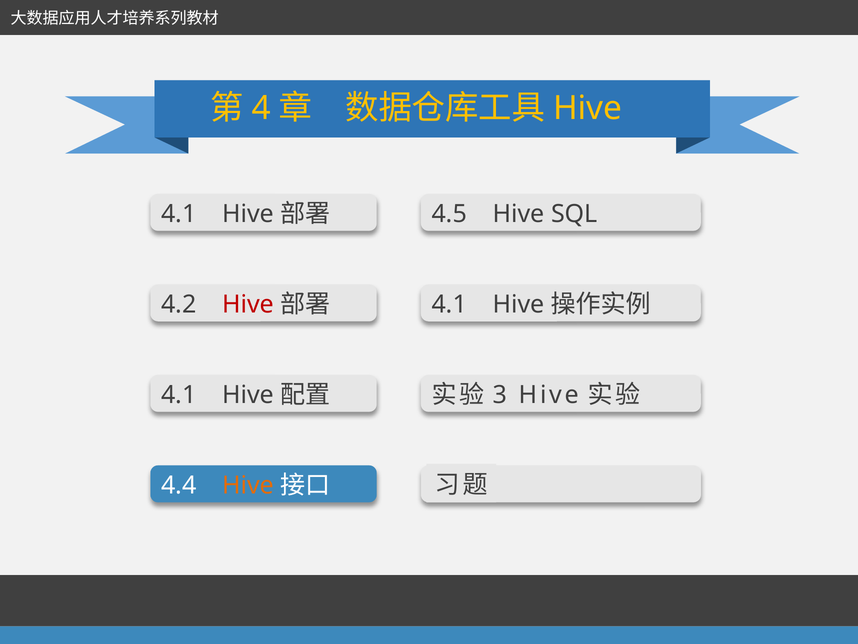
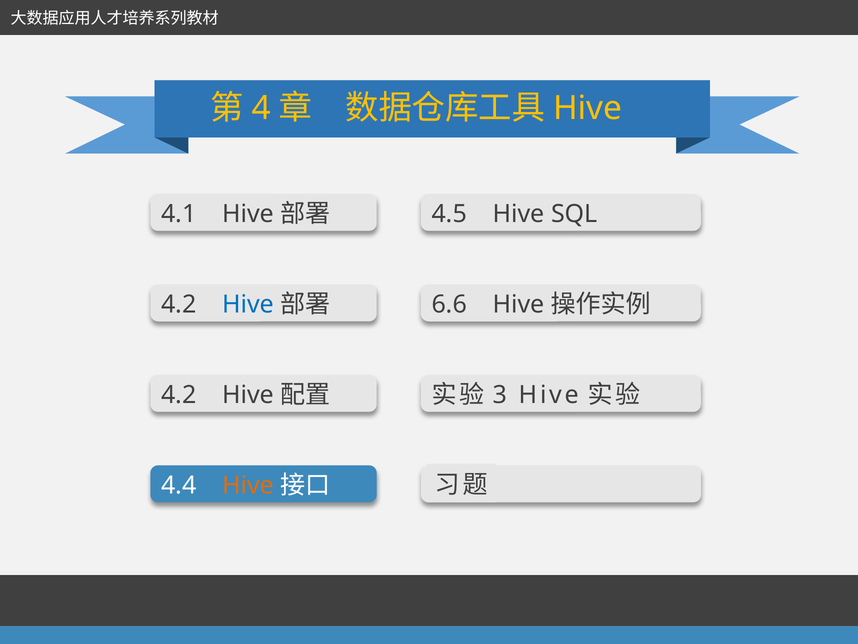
Hive at (248, 304) colour: red -> blue
4.1 at (449, 304): 4.1 -> 6.6
4.1 at (179, 395): 4.1 -> 4.2
